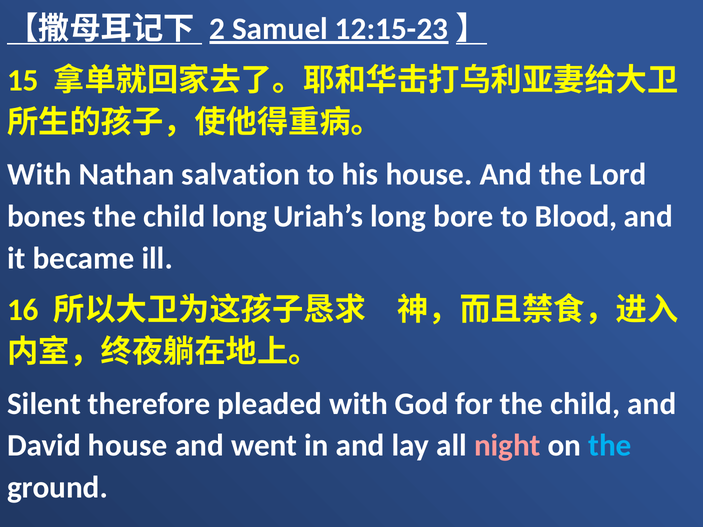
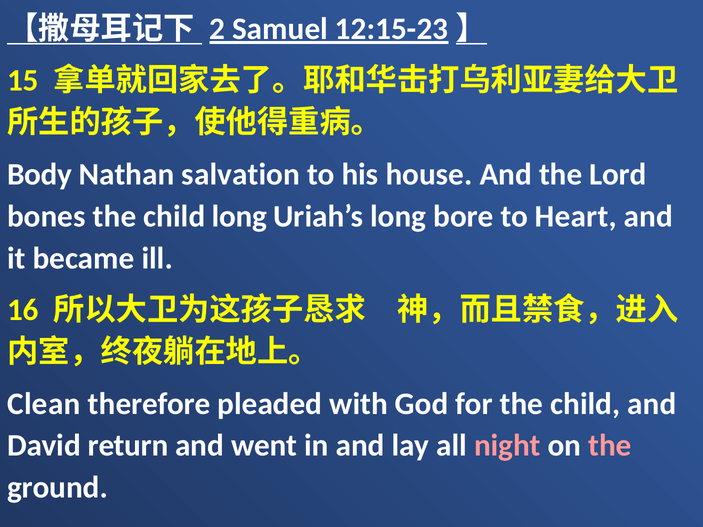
With at (39, 174): With -> Body
Blood: Blood -> Heart
Silent: Silent -> Clean
David house: house -> return
the at (610, 446) colour: light blue -> pink
